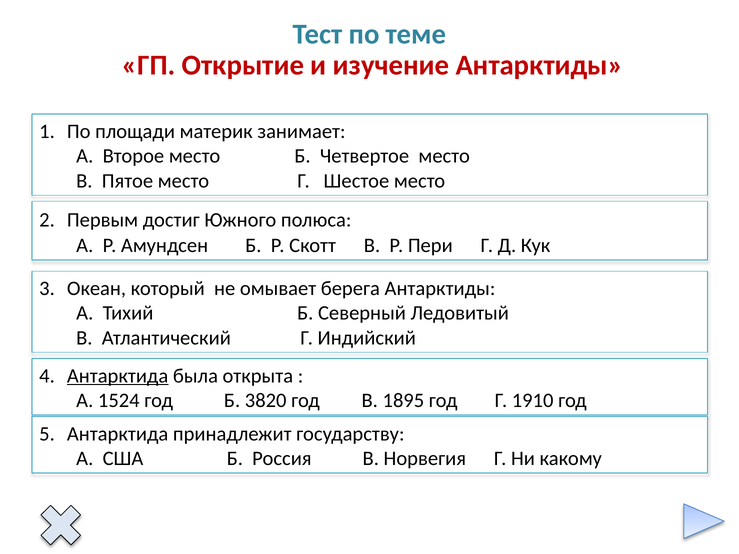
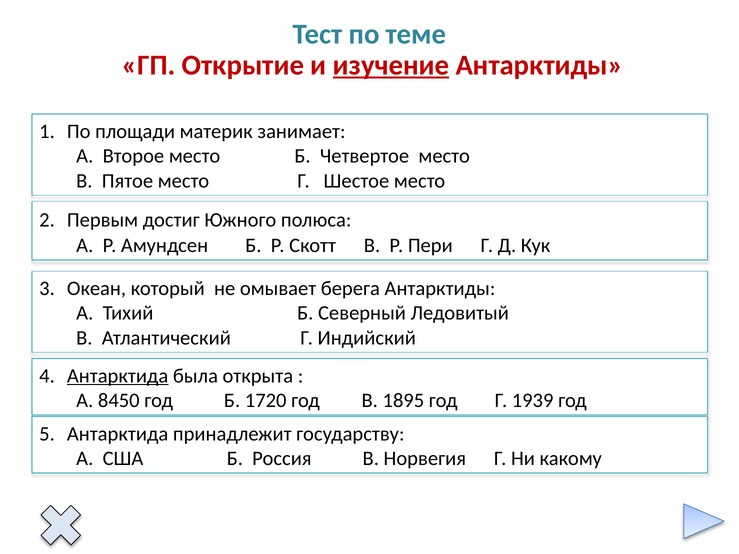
изучение underline: none -> present
1524: 1524 -> 8450
3820: 3820 -> 1720
1910: 1910 -> 1939
